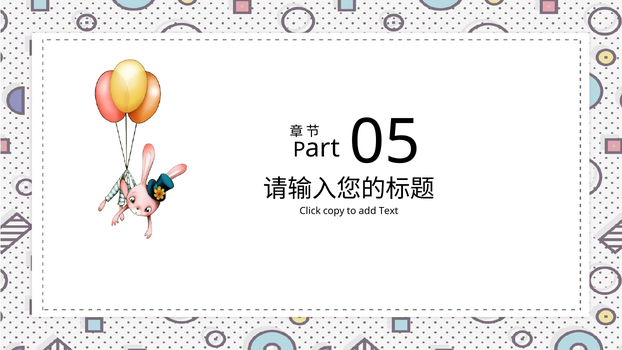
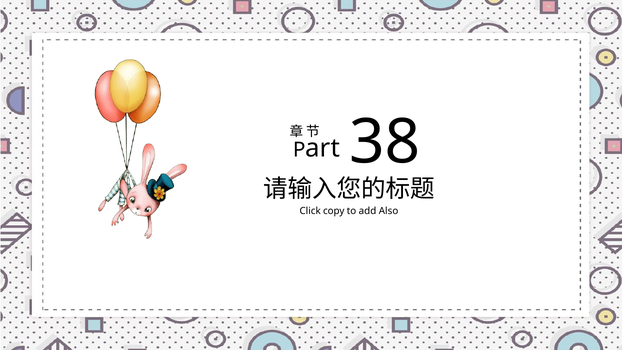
05: 05 -> 38
Text: Text -> Also
